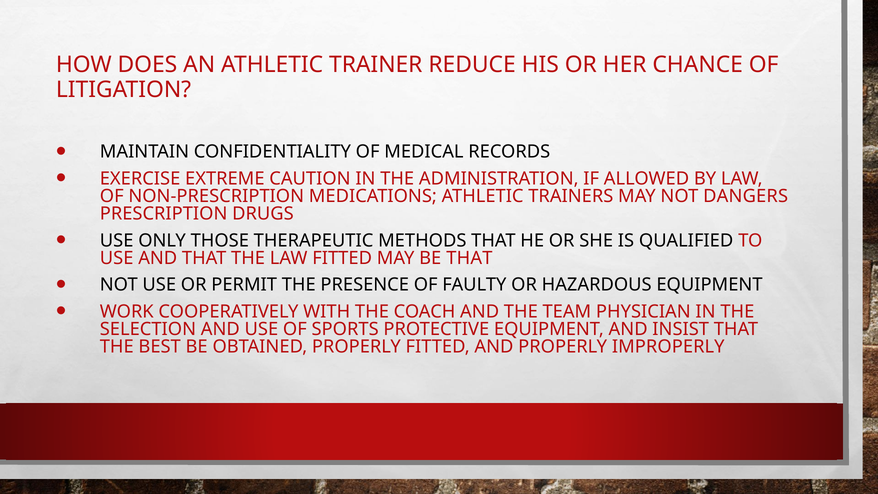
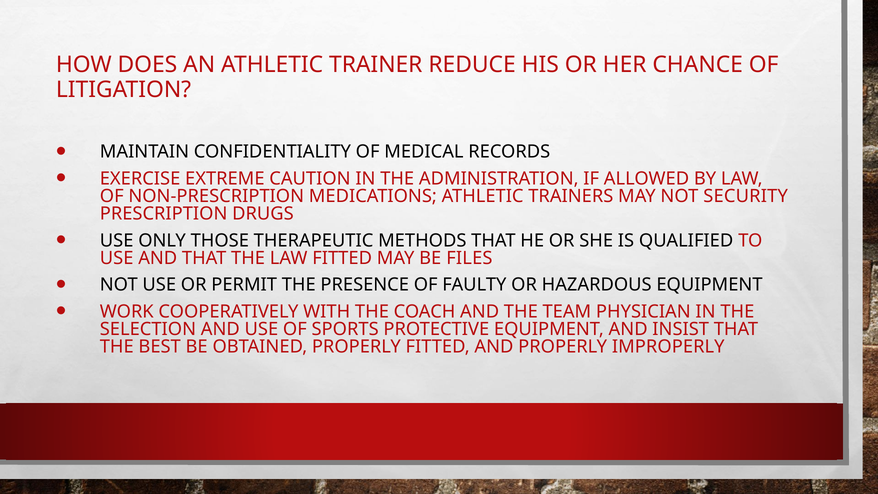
DANGERS: DANGERS -> SECURITY
BE THAT: THAT -> FILES
